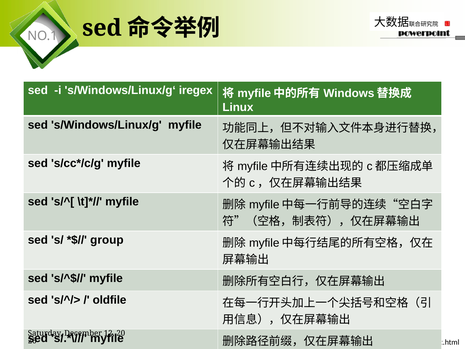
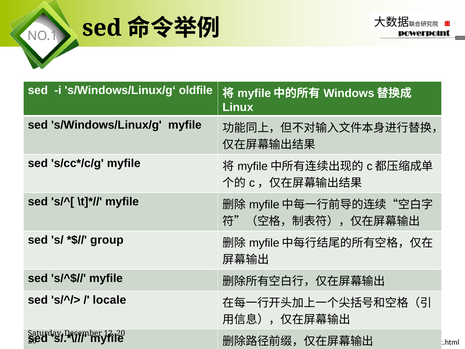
iregex: iregex -> oldfile
oldfile: oldfile -> locale
